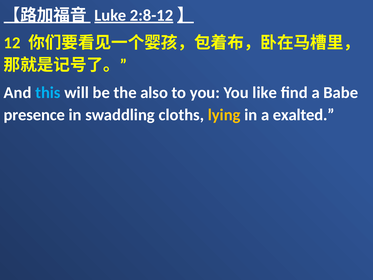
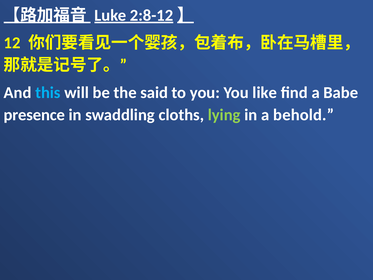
also: also -> said
lying colour: yellow -> light green
exalted: exalted -> behold
